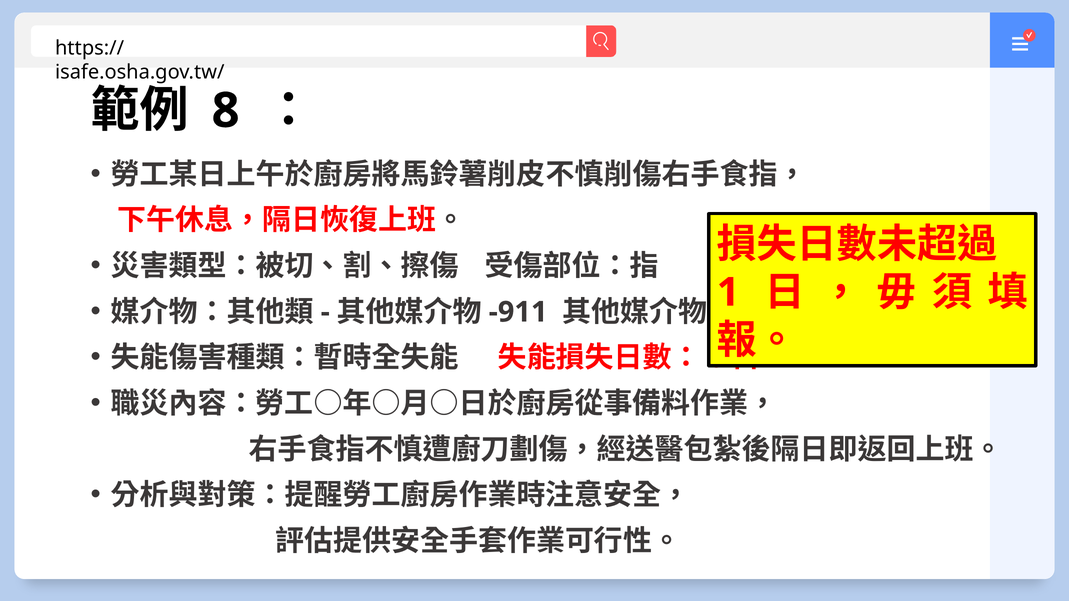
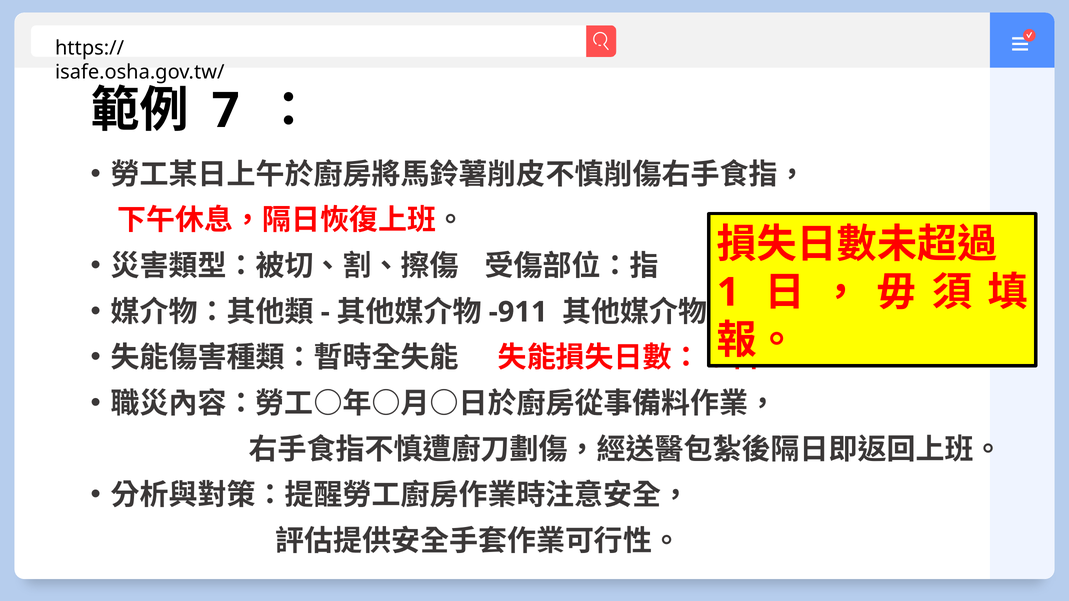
8: 8 -> 7
